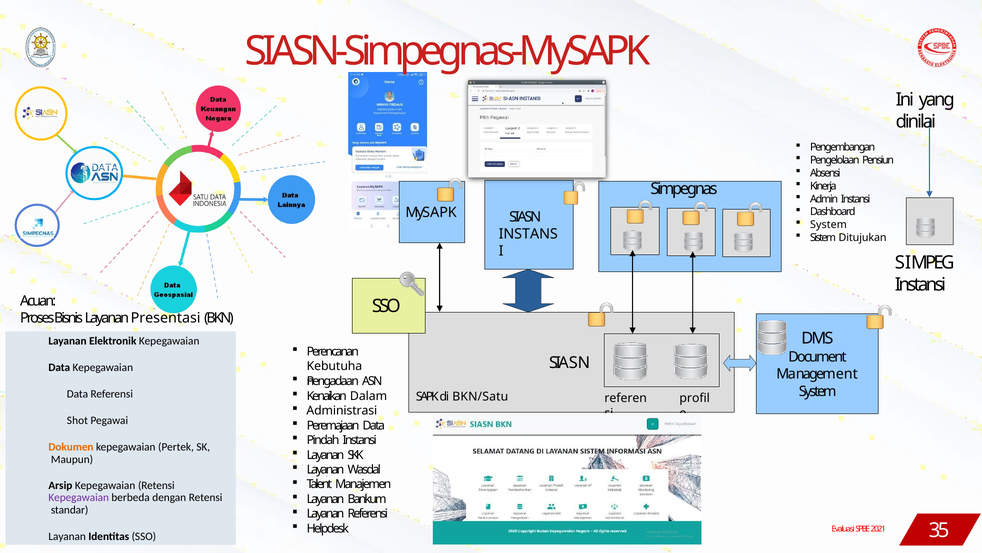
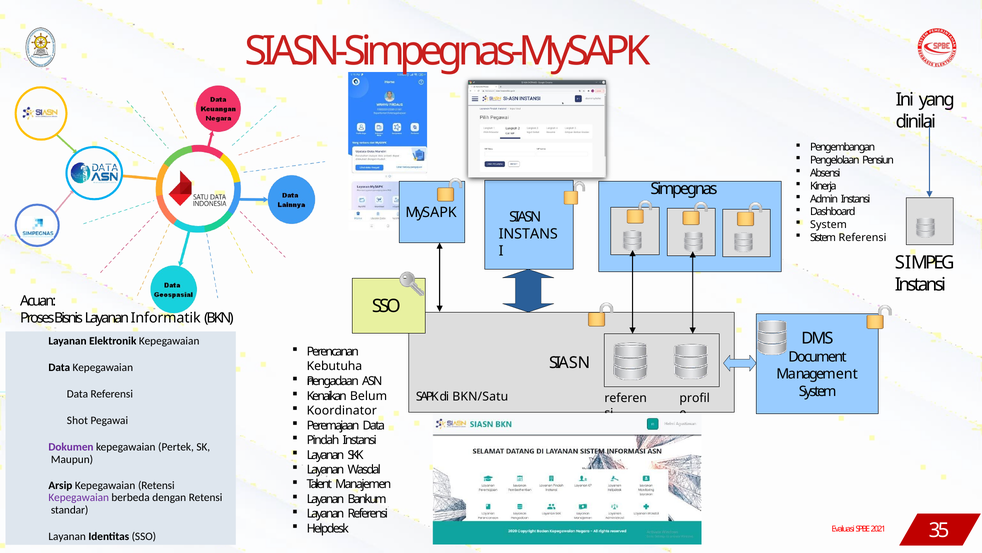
Sistem Ditujukan: Ditujukan -> Referensi
Presentasi: Presentasi -> Informatik
Dalam: Dalam -> Belum
Administrasi: Administrasi -> Koordinator
Dokumen colour: orange -> purple
